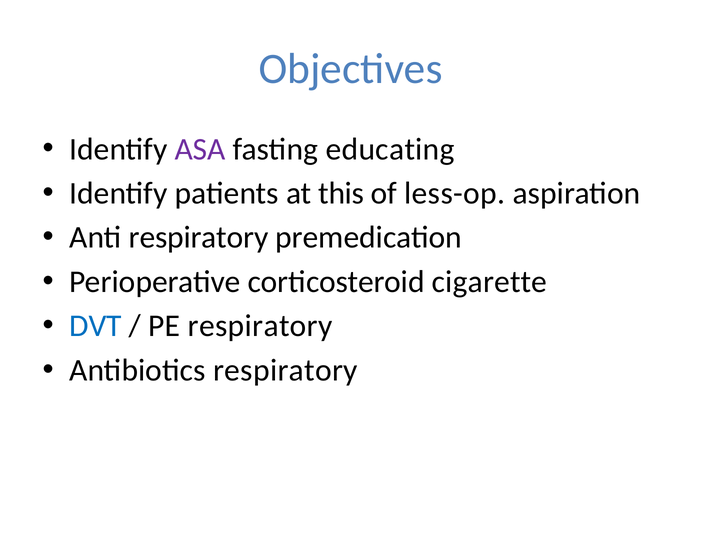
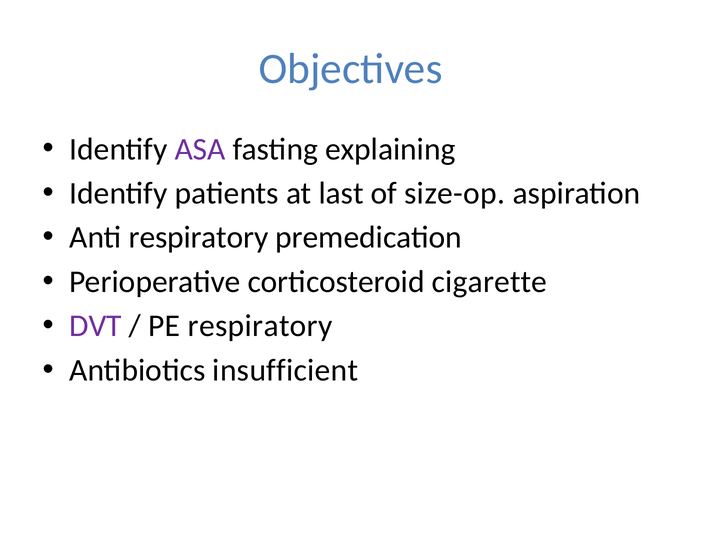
educating: educating -> explaining
this: this -> last
less-op: less-op -> size-op
DVT colour: blue -> purple
Antibiotics respiratory: respiratory -> insufficient
